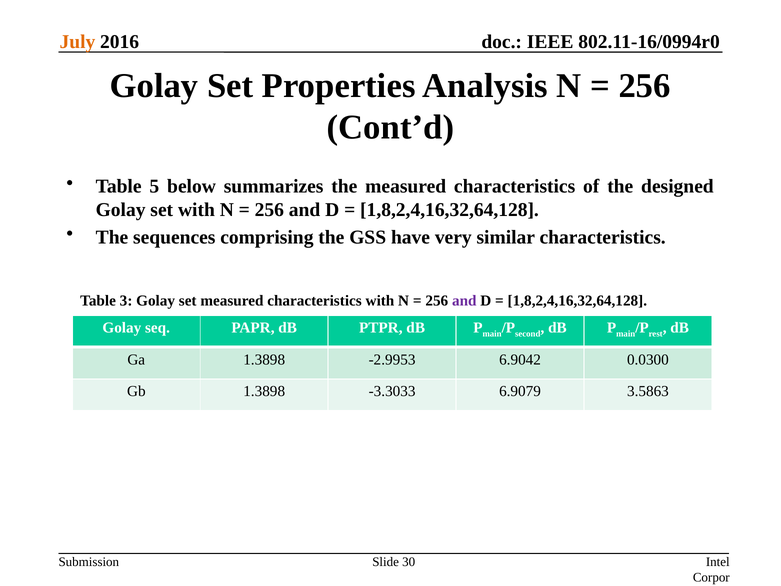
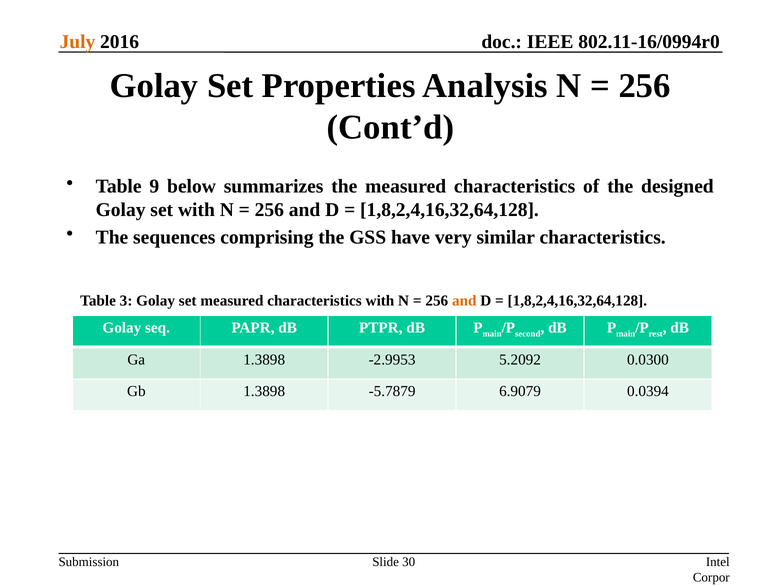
5: 5 -> 9
and at (464, 301) colour: purple -> orange
6.9042: 6.9042 -> 5.2092
-3.3033: -3.3033 -> -5.7879
3.5863: 3.5863 -> 0.0394
